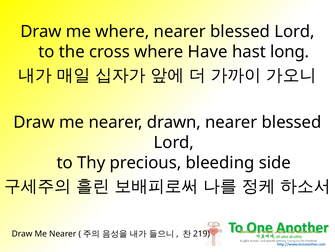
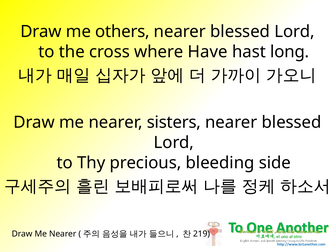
me where: where -> others
drawn: drawn -> sisters
